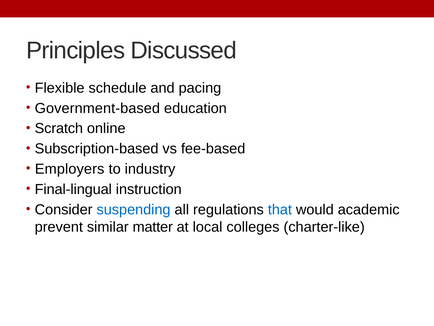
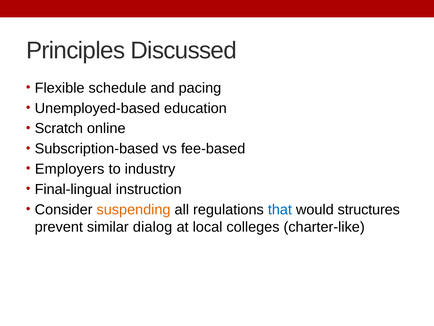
Government-based: Government-based -> Unemployed-based
suspending colour: blue -> orange
academic: academic -> structures
matter: matter -> dialog
